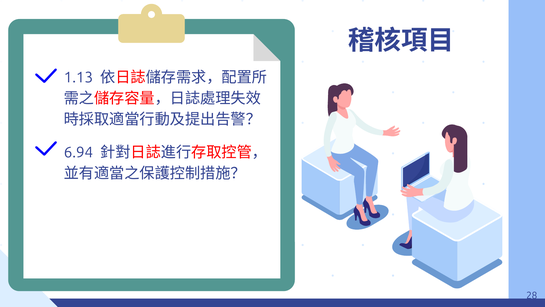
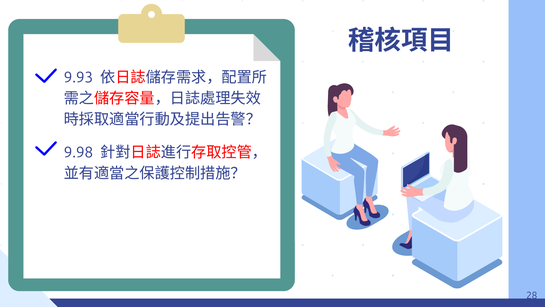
1.13: 1.13 -> 9.93
6.94: 6.94 -> 9.98
